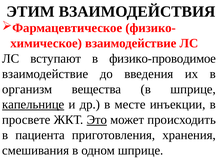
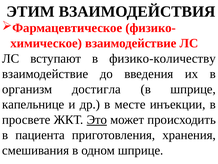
физико-проводимое: физико-проводимое -> физико-количеству
вещества: вещества -> достигла
капельнице underline: present -> none
